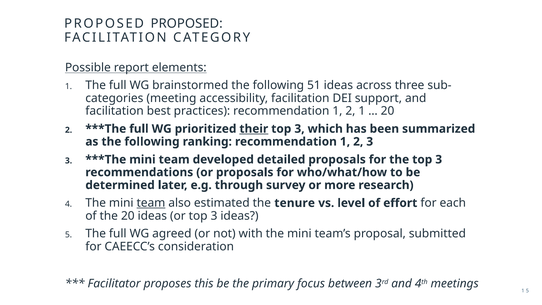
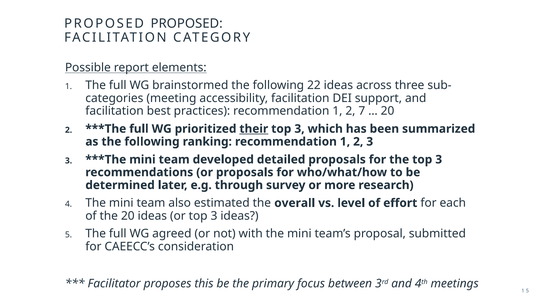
51: 51 -> 22
2 1: 1 -> 7
team at (151, 203) underline: present -> none
tenure: tenure -> overall
